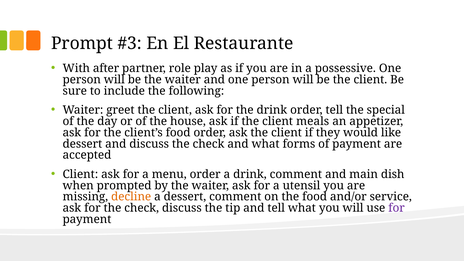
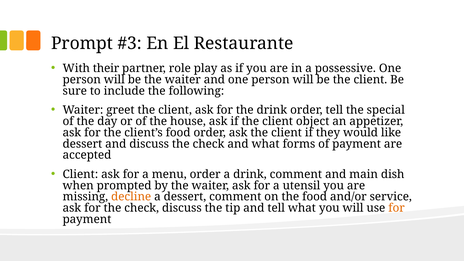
after: after -> their
meals: meals -> object
for at (397, 208) colour: purple -> orange
